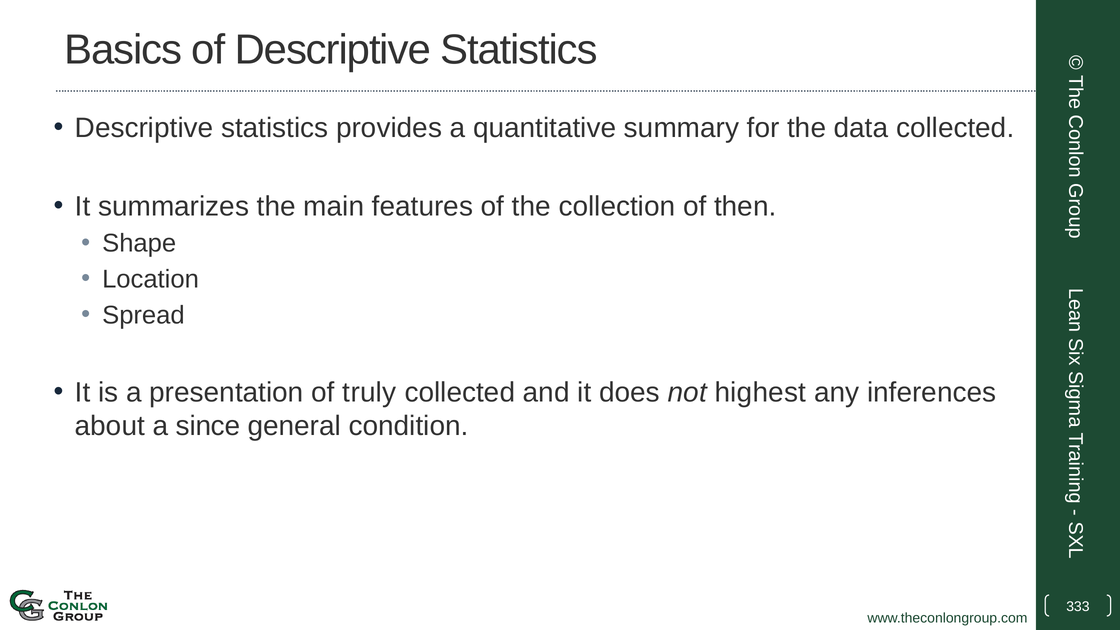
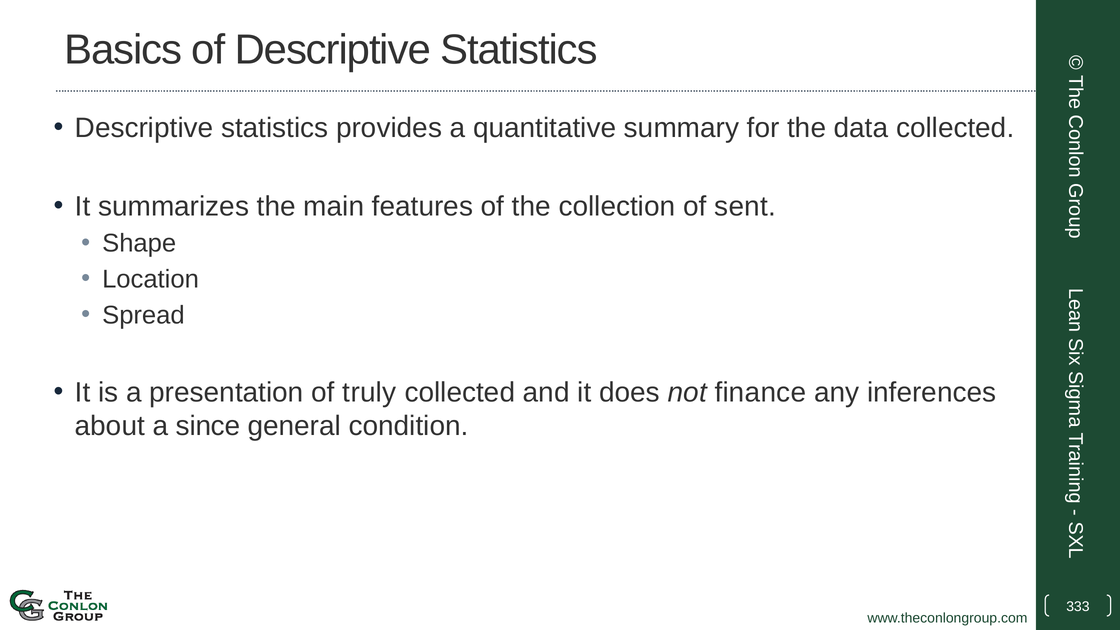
then: then -> sent
highest: highest -> finance
